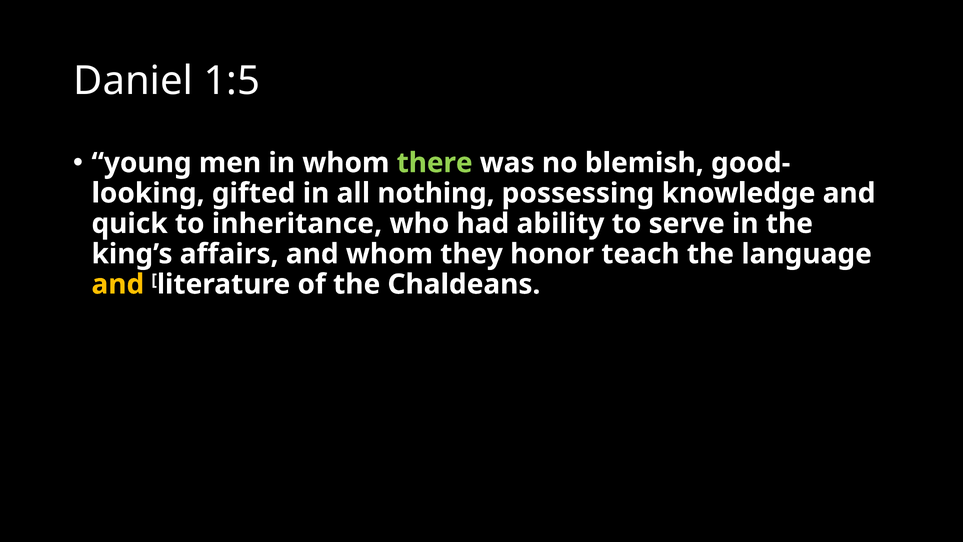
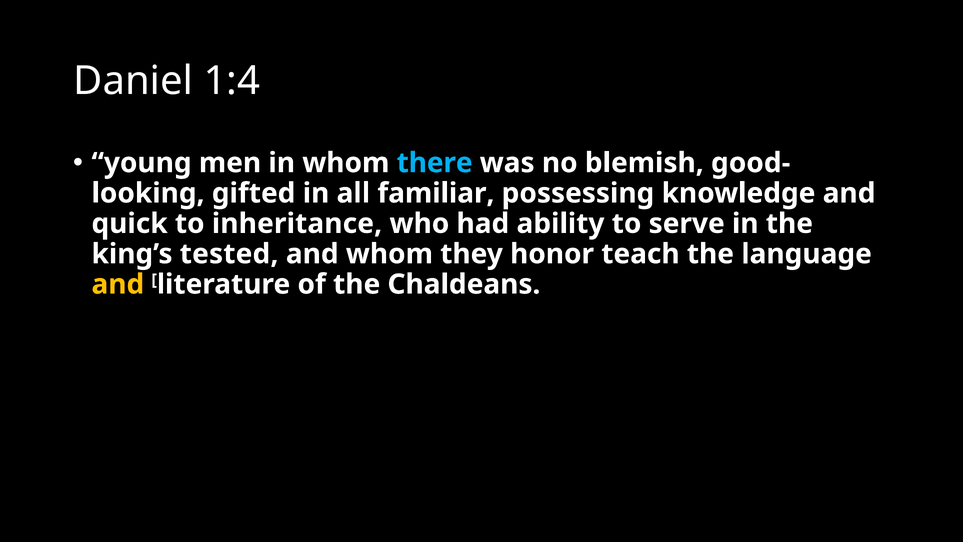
1:5: 1:5 -> 1:4
there colour: light green -> light blue
nothing: nothing -> familiar
affairs: affairs -> tested
